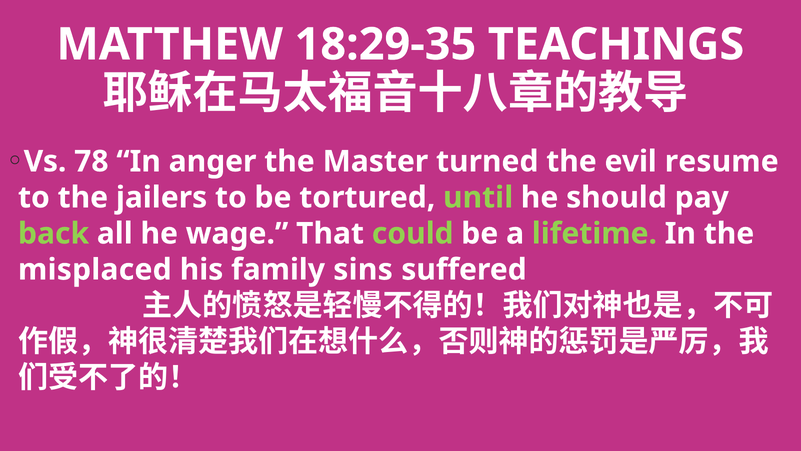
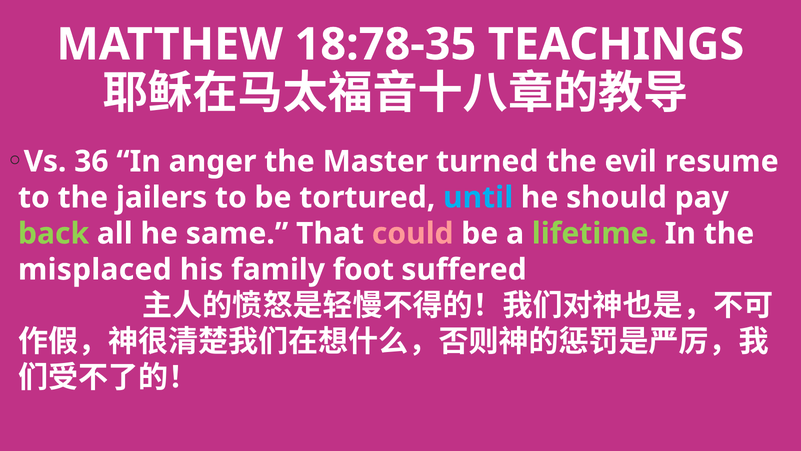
18:29-35: 18:29-35 -> 18:78-35
78: 78 -> 36
until colour: light green -> light blue
wage: wage -> same
could colour: light green -> pink
sins: sins -> foot
